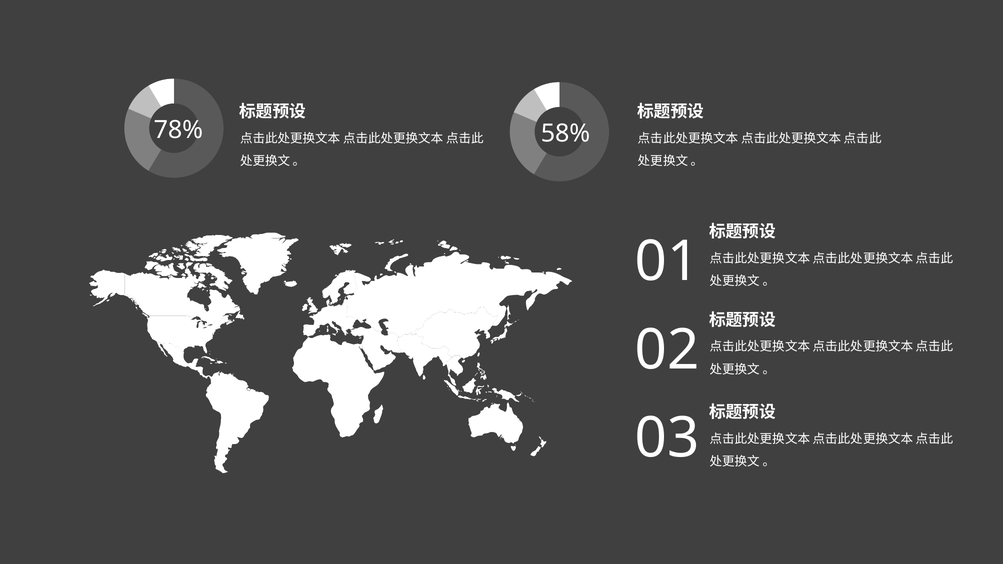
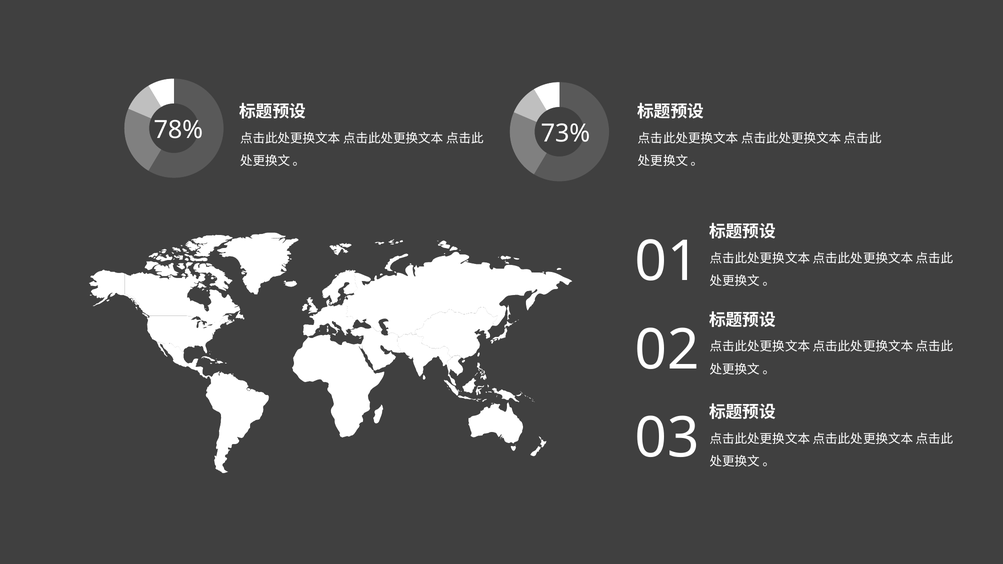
58%: 58% -> 73%
